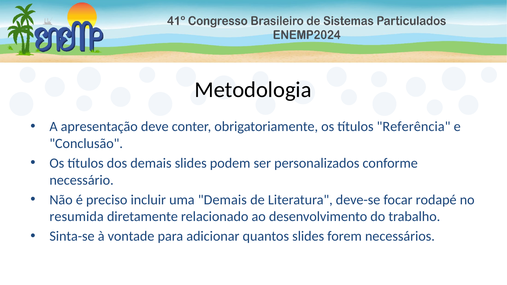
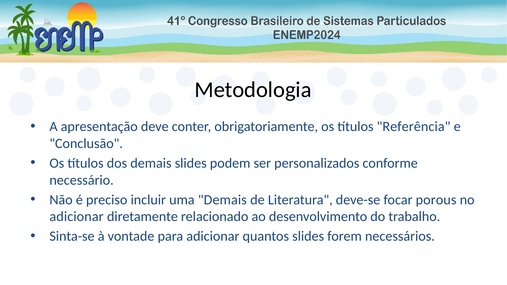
rodapé: rodapé -> porous
resumida at (77, 217): resumida -> adicionar
